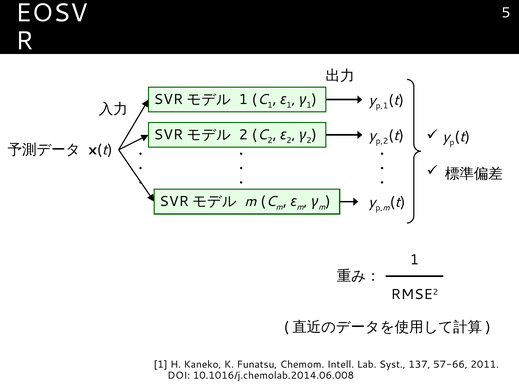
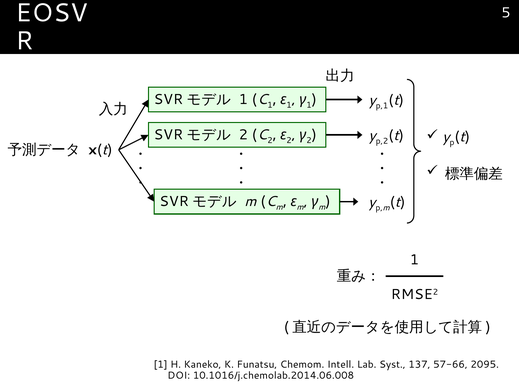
2011: 2011 -> 2095
